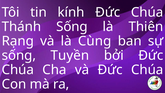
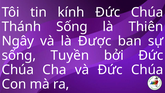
Rạng: Rạng -> Ngây
Cùng: Cùng -> Được
